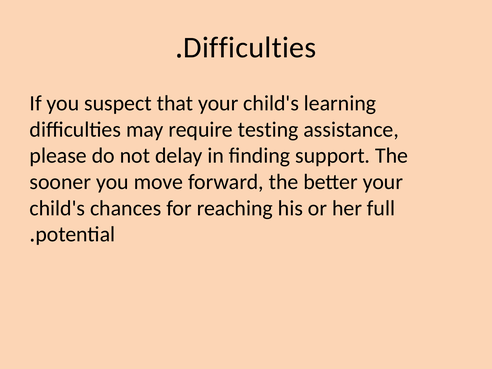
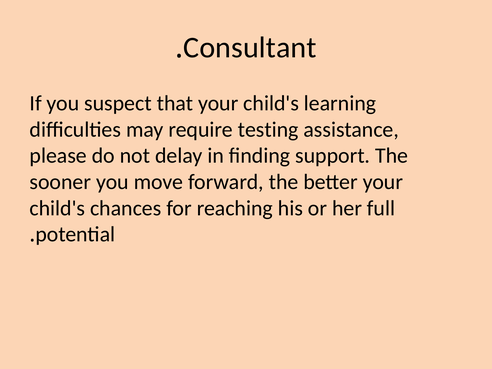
Difficulties at (250, 48): Difficulties -> Consultant
